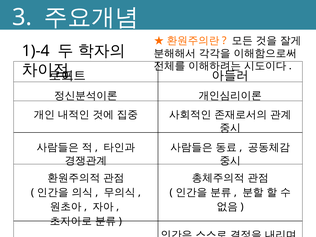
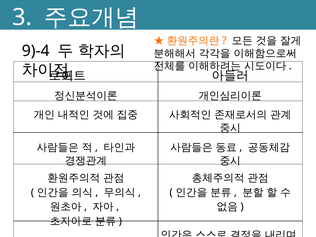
1)-4: 1)-4 -> 9)-4
